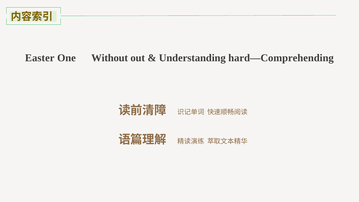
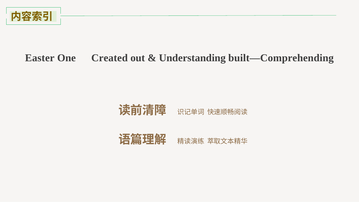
Without: Without -> Created
hard—Comprehending: hard—Comprehending -> built—Comprehending
